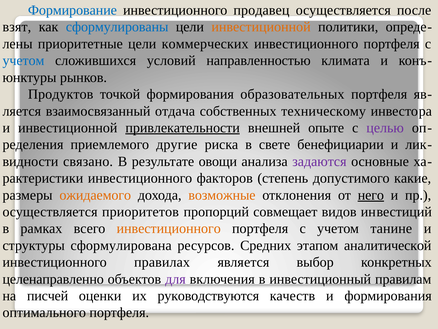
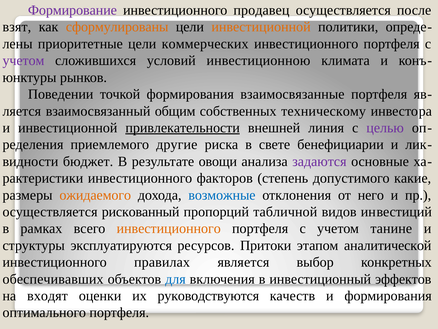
Формирование colour: blue -> purple
сформулированы colour: blue -> orange
учетом at (23, 61) colour: blue -> purple
направленностью: направленностью -> инвестиционною
Продуктов: Продуктов -> Поведении
образовательных: образовательных -> взаимосвязанные
отдача: отдача -> общим
опыте: опыте -> линия
связано: связано -> бюджет
возможные colour: orange -> blue
него underline: present -> none
приоритетов: приоритетов -> рискованный
совмещает: совмещает -> табличной
сформулирована: сформулирована -> эксплуатируются
Средних: Средних -> Притоки
целенаправленно: целенаправленно -> обеспечивавших
для colour: purple -> blue
правилам: правилам -> эффектов
писчей: писчей -> входят
